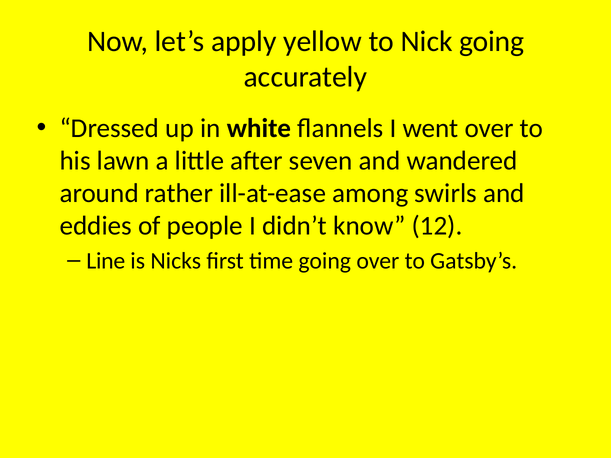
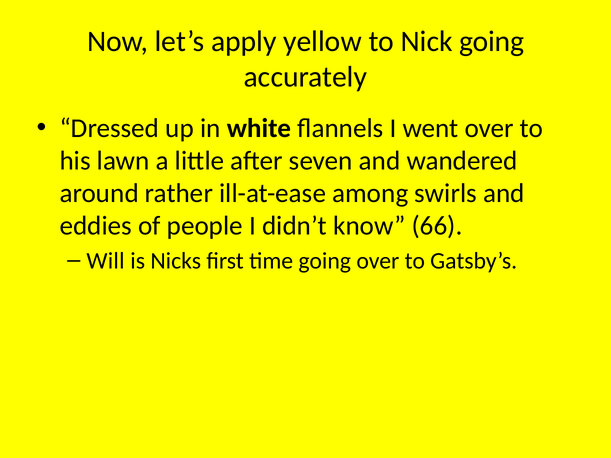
12: 12 -> 66
Line: Line -> Will
